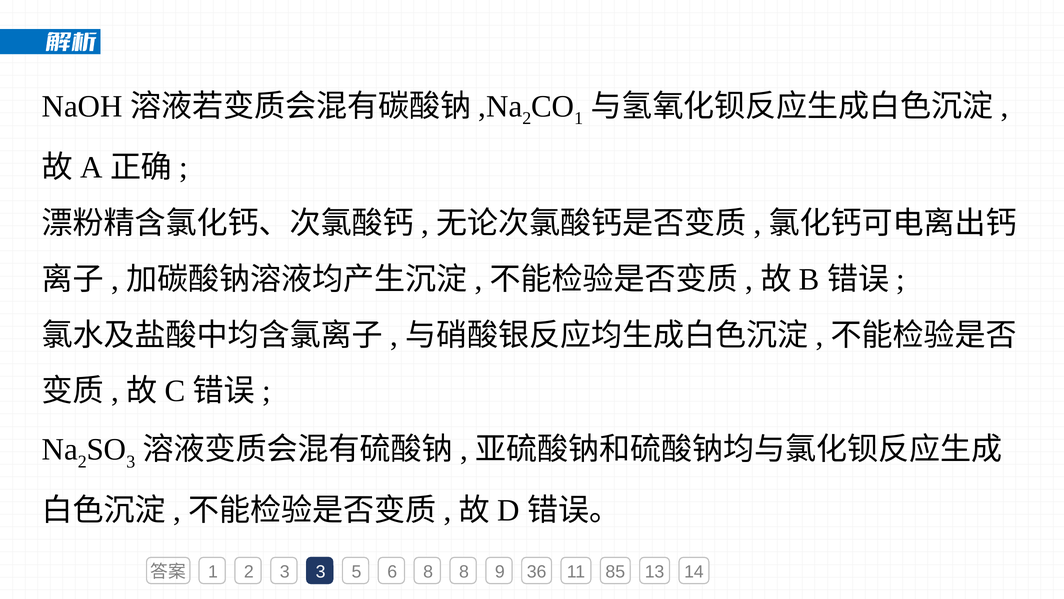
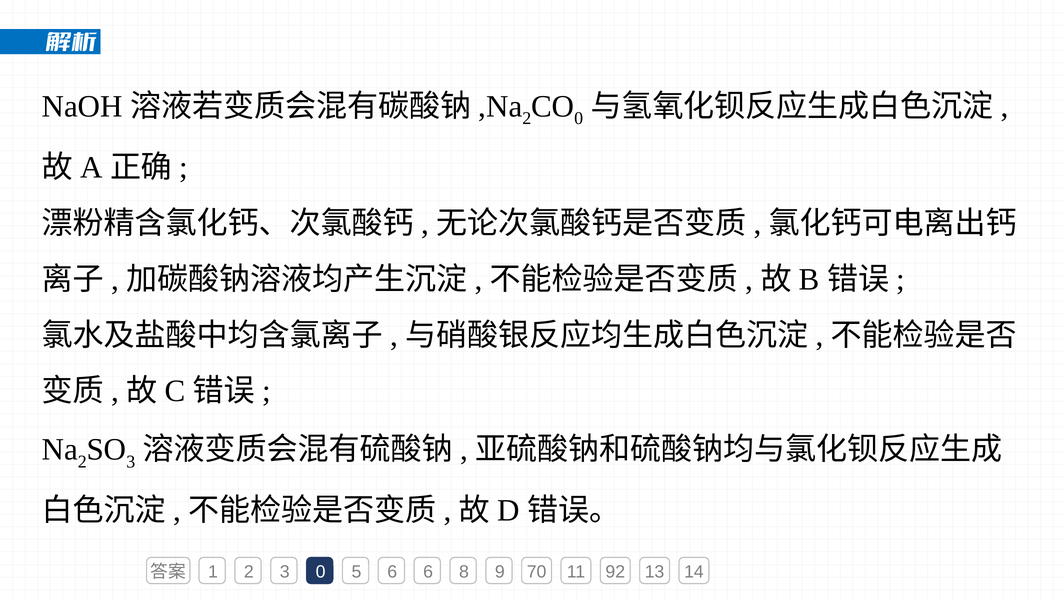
1 at (579, 118): 1 -> 0
3 3: 3 -> 0
6 8: 8 -> 6
36: 36 -> 70
85: 85 -> 92
